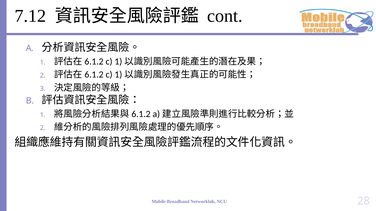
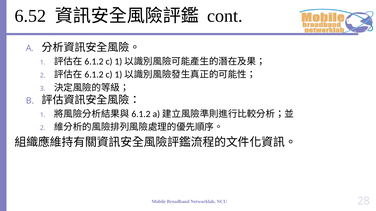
7.12: 7.12 -> 6.52
